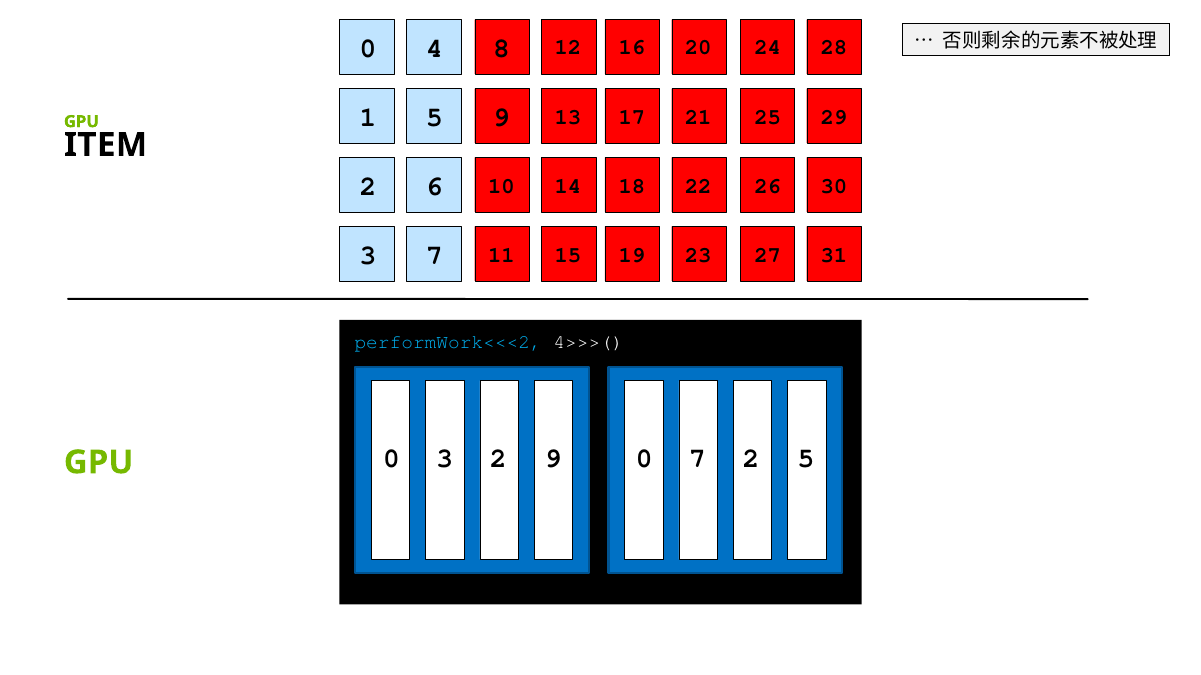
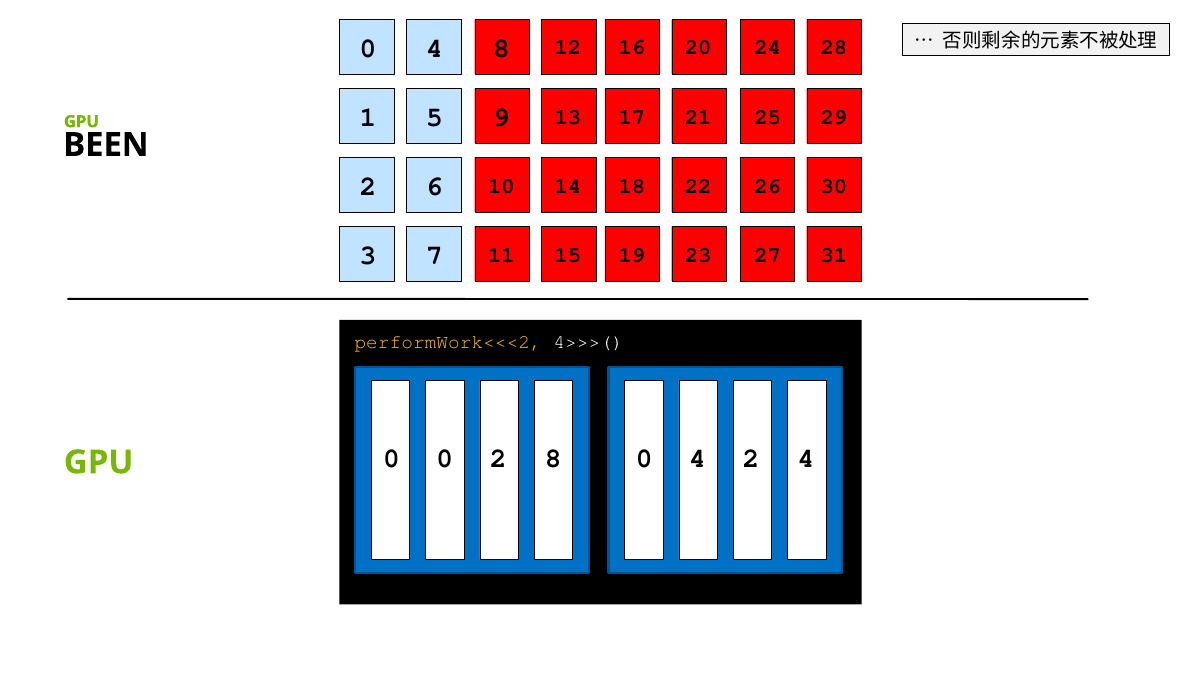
ITEM: ITEM -> BEEN
performWork<<<2 colour: light blue -> yellow
0 3: 3 -> 0
2 9: 9 -> 8
0 7: 7 -> 4
2 5: 5 -> 4
